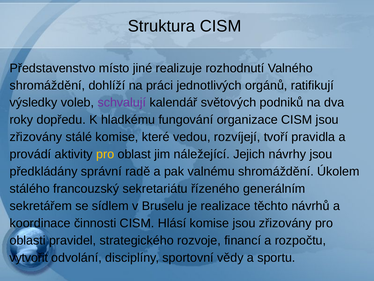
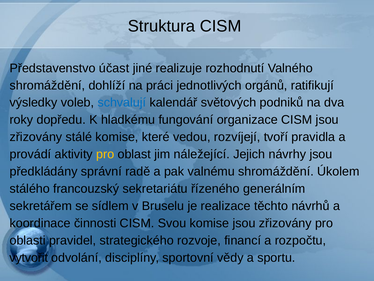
místo: místo -> účast
schvalují colour: purple -> blue
Hlásí: Hlásí -> Svou
